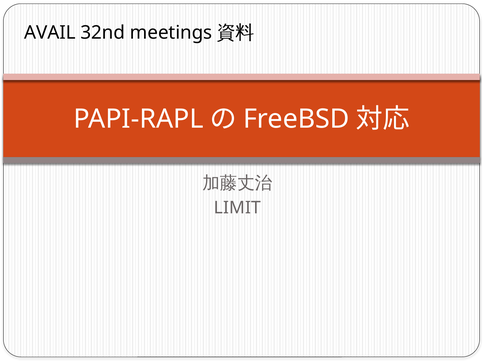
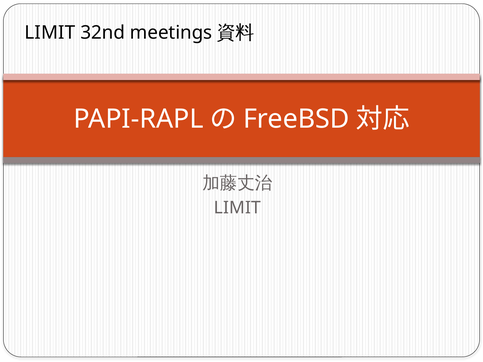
AVAIL at (50, 33): AVAIL -> LIMIT
